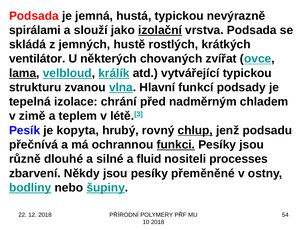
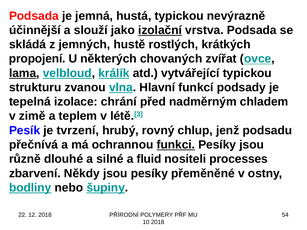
spirálami: spirálami -> účinnější
ventilátor: ventilátor -> propojení
kopyta: kopyta -> tvrzení
chlup underline: present -> none
